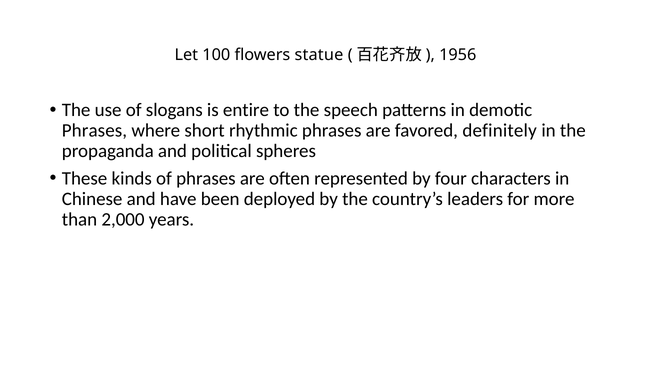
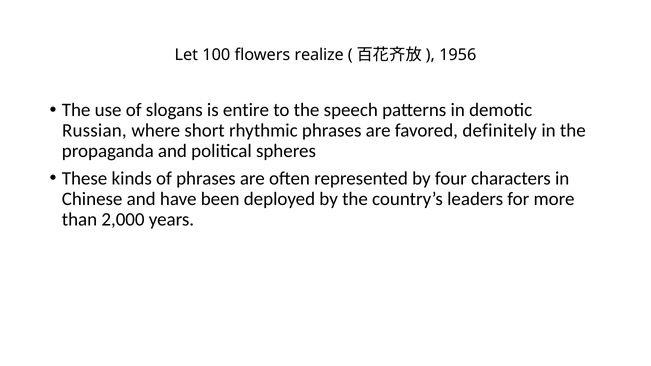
statue: statue -> realize
Phrases at (94, 131): Phrases -> Russian
